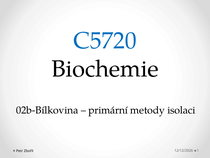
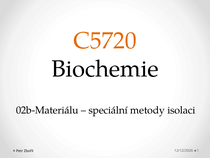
C5720 colour: blue -> orange
02b-Bílkovina: 02b-Bílkovina -> 02b-Materiálu
primární: primární -> speciální
